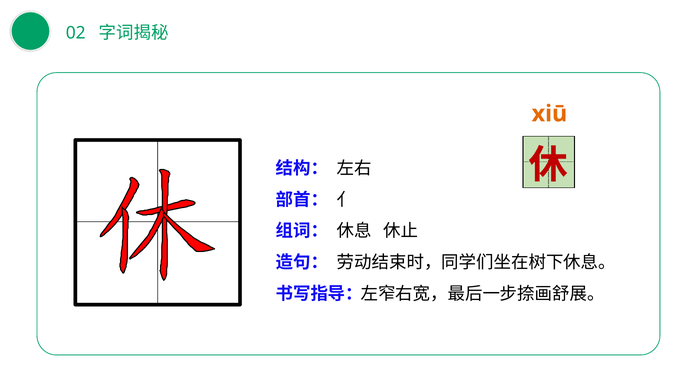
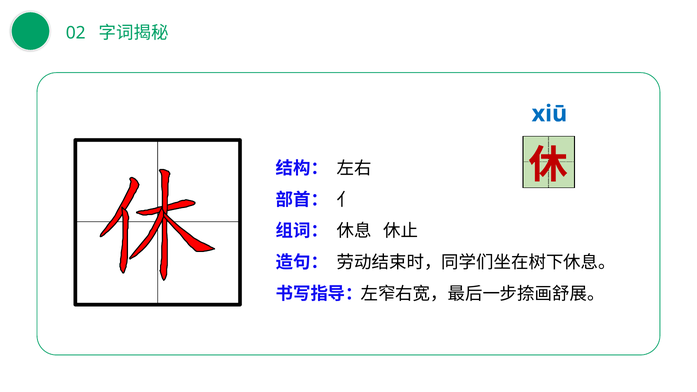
xiū colour: orange -> blue
